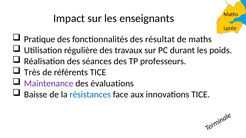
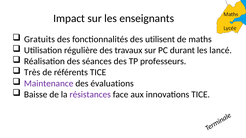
Pratique: Pratique -> Gratuits
résultat: résultat -> utilisent
poids: poids -> lancé
résistances colour: blue -> purple
